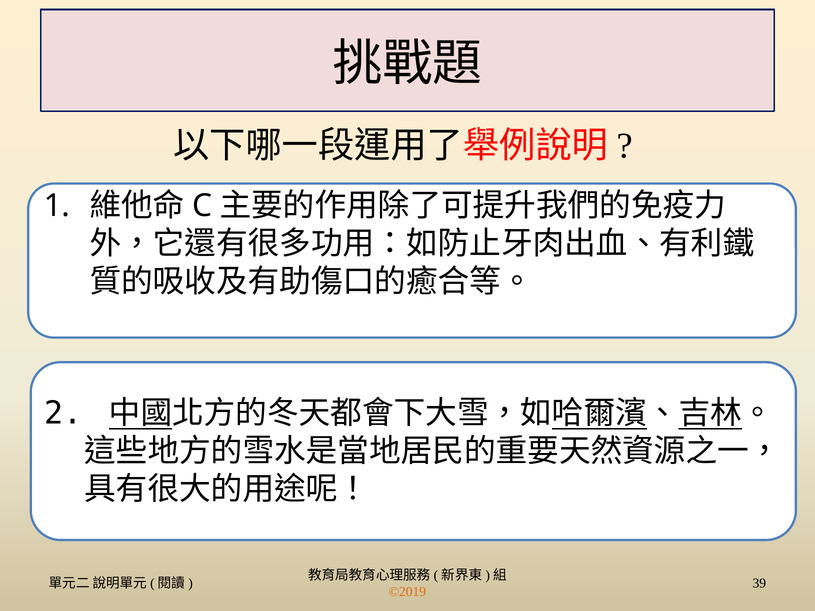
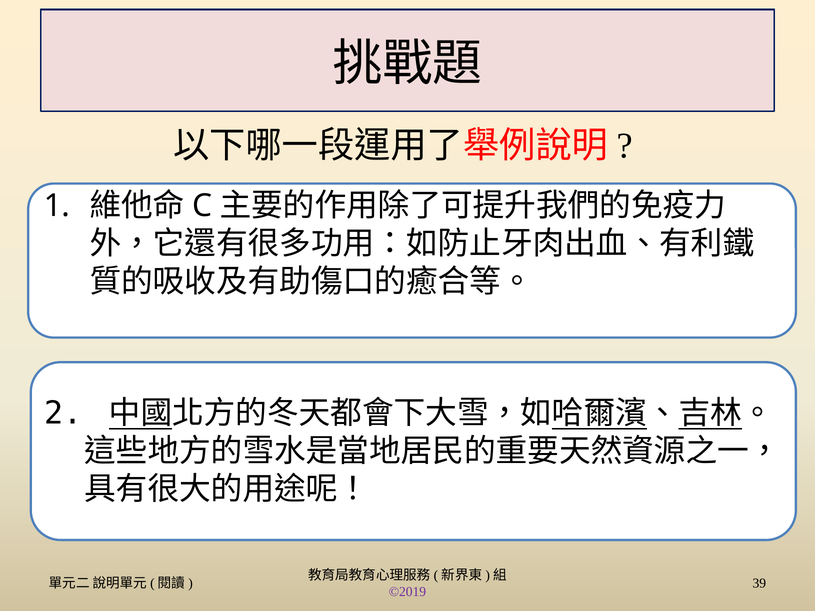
©2019 colour: orange -> purple
